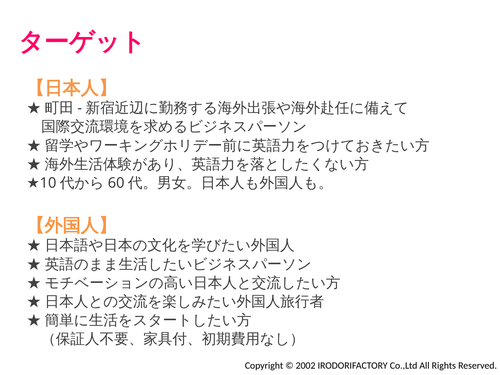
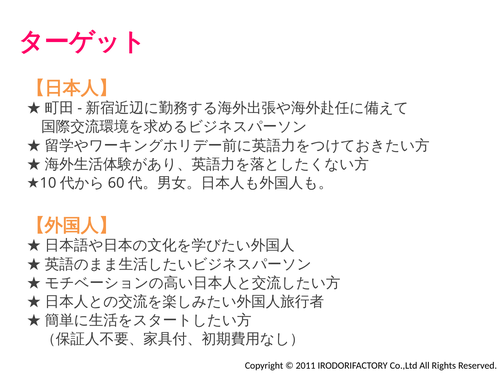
2002: 2002 -> 2011
